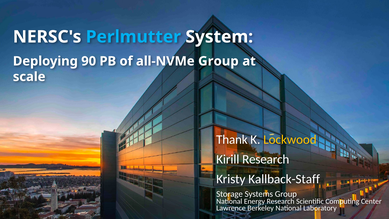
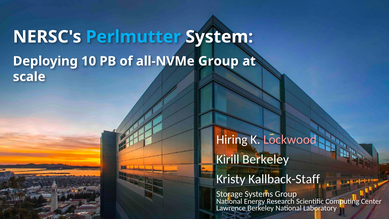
90: 90 -> 10
Thank: Thank -> Hiring
Lockwood colour: yellow -> pink
Kirill Research: Research -> Berkeley
